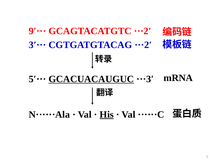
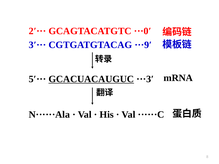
9′···: 9′··· -> 2′···
GCAGTACATGTC ···2′: ···2′ -> ···0′
CGTGATGTACAG ···2′: ···2′ -> ···9′
His underline: present -> none
